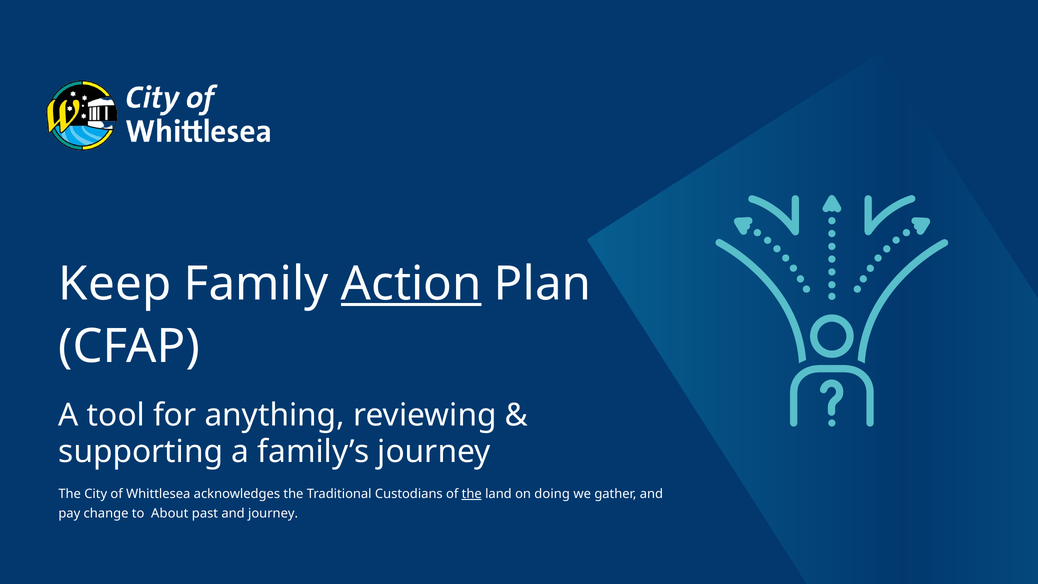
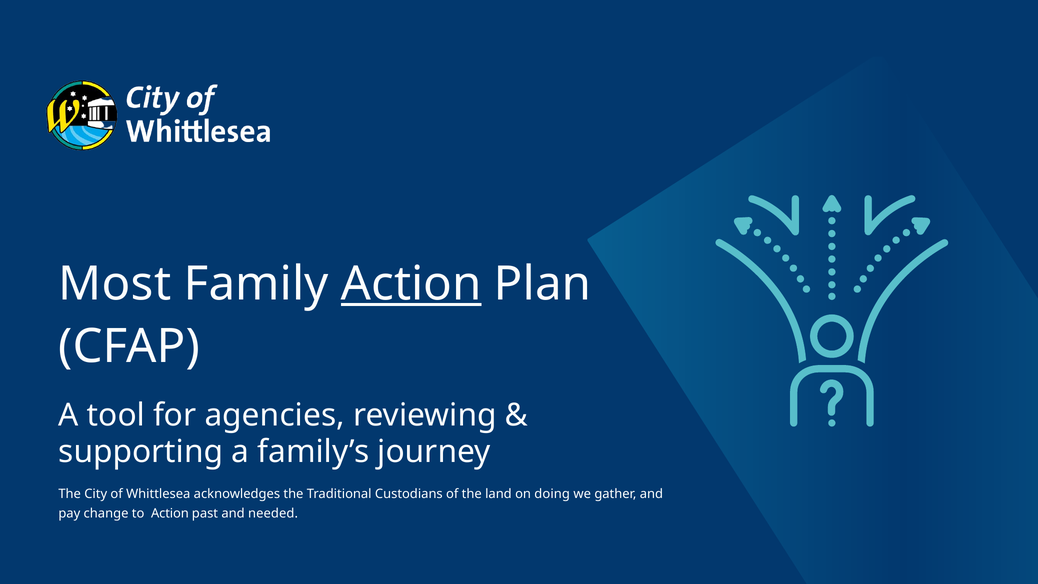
Keep: Keep -> Most
anything: anything -> agencies
the at (472, 494) underline: present -> none
to About: About -> Action
and journey: journey -> needed
